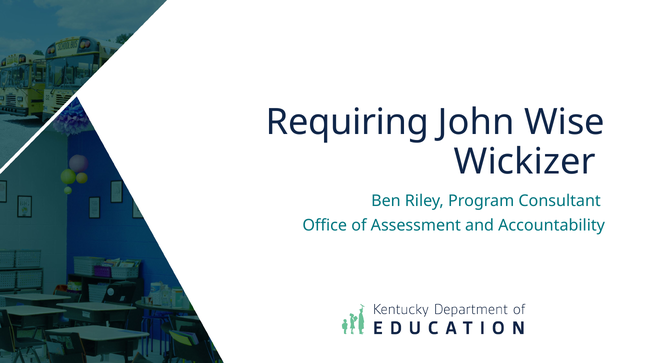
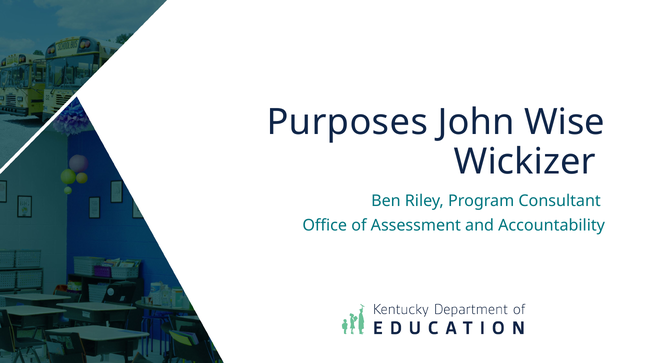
Requiring: Requiring -> Purposes
